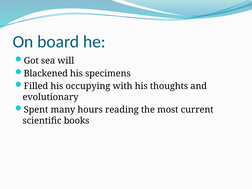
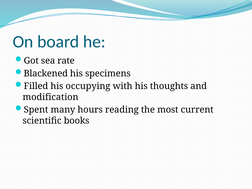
will: will -> rate
evolutionary: evolutionary -> modification
